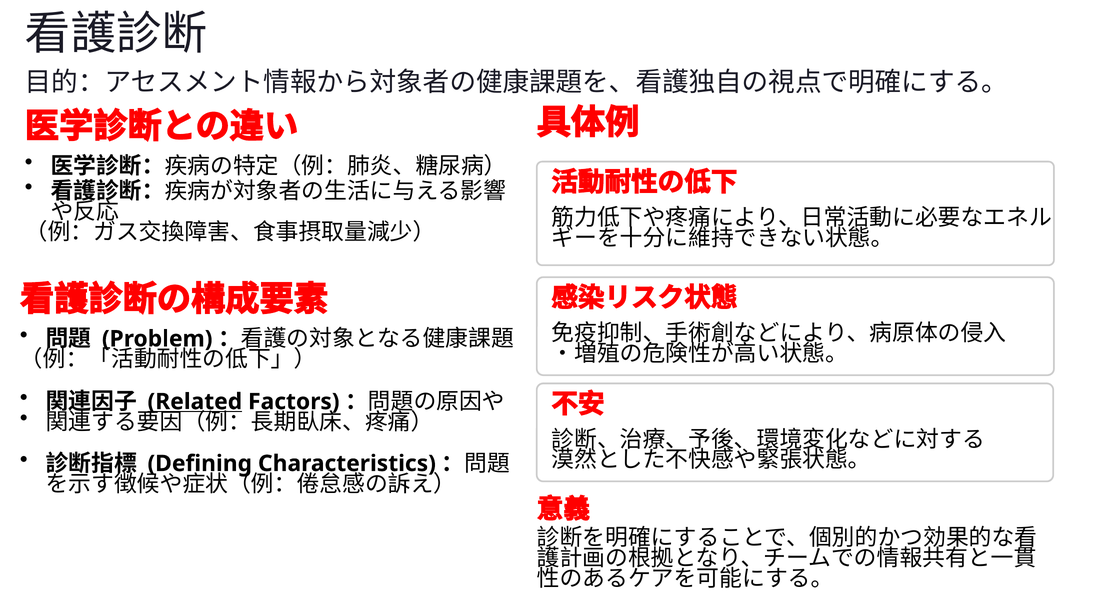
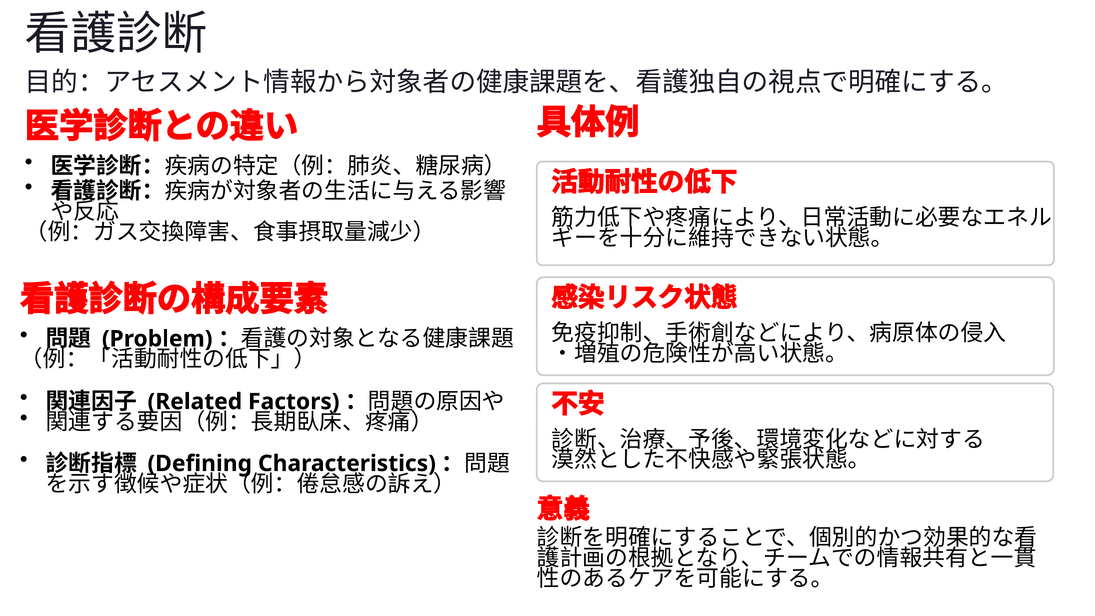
Related underline: present -> none
